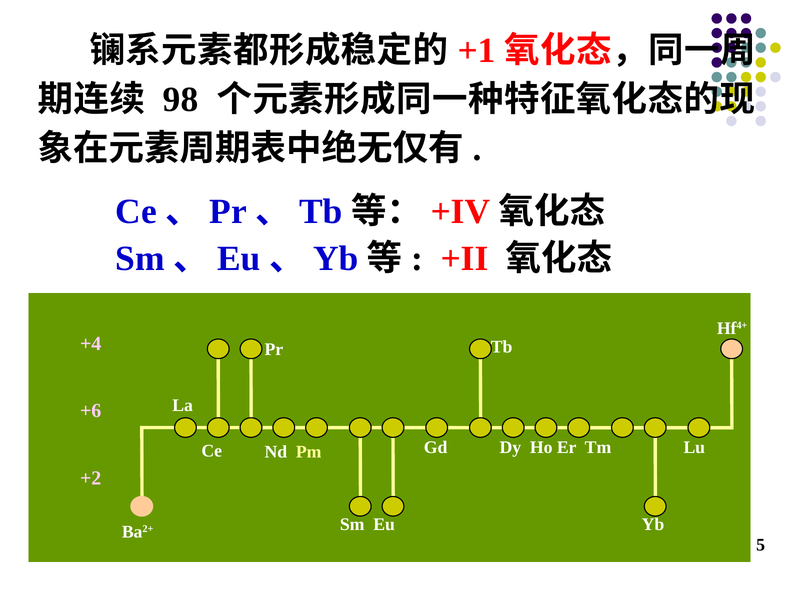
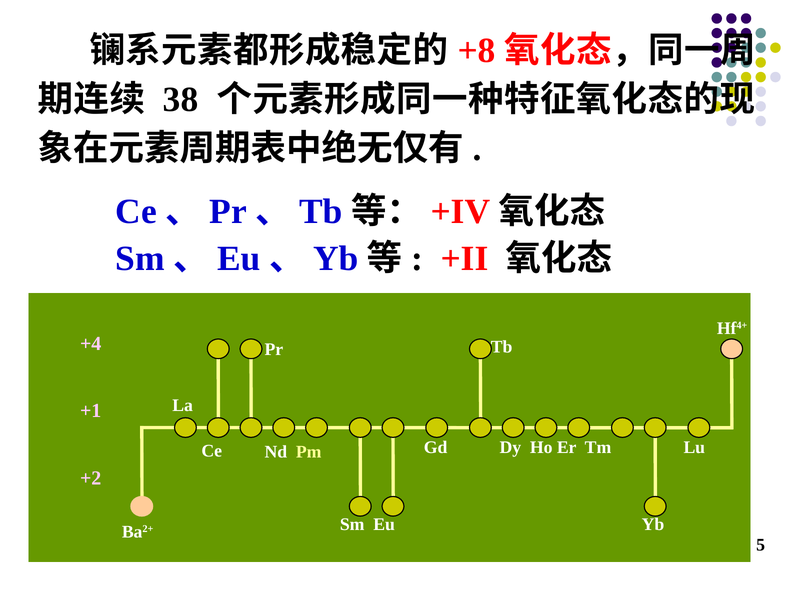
+1: +1 -> +8
98: 98 -> 38
+6: +6 -> +1
